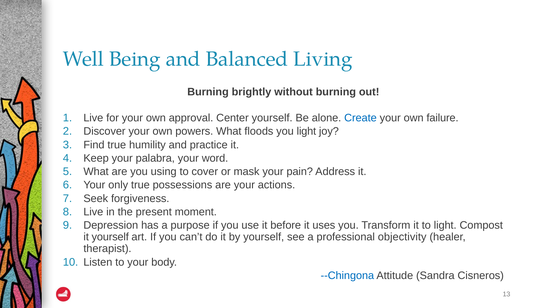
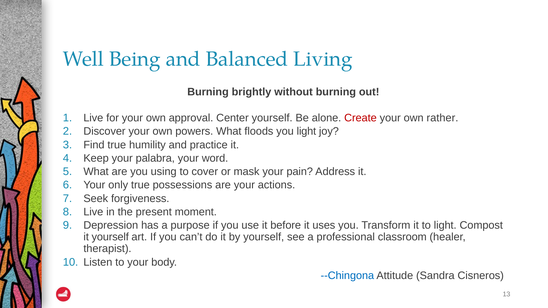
Create colour: blue -> red
failure: failure -> rather
objectivity: objectivity -> classroom
